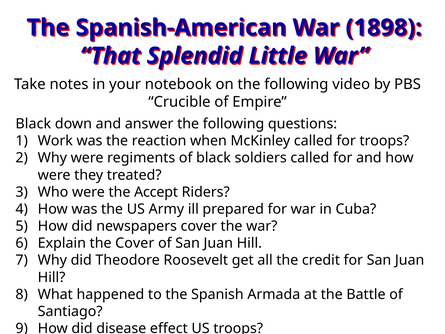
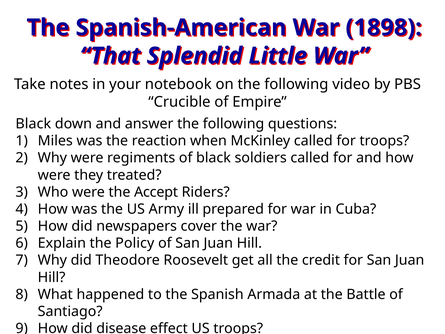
Work: Work -> Miles
the Cover: Cover -> Policy
